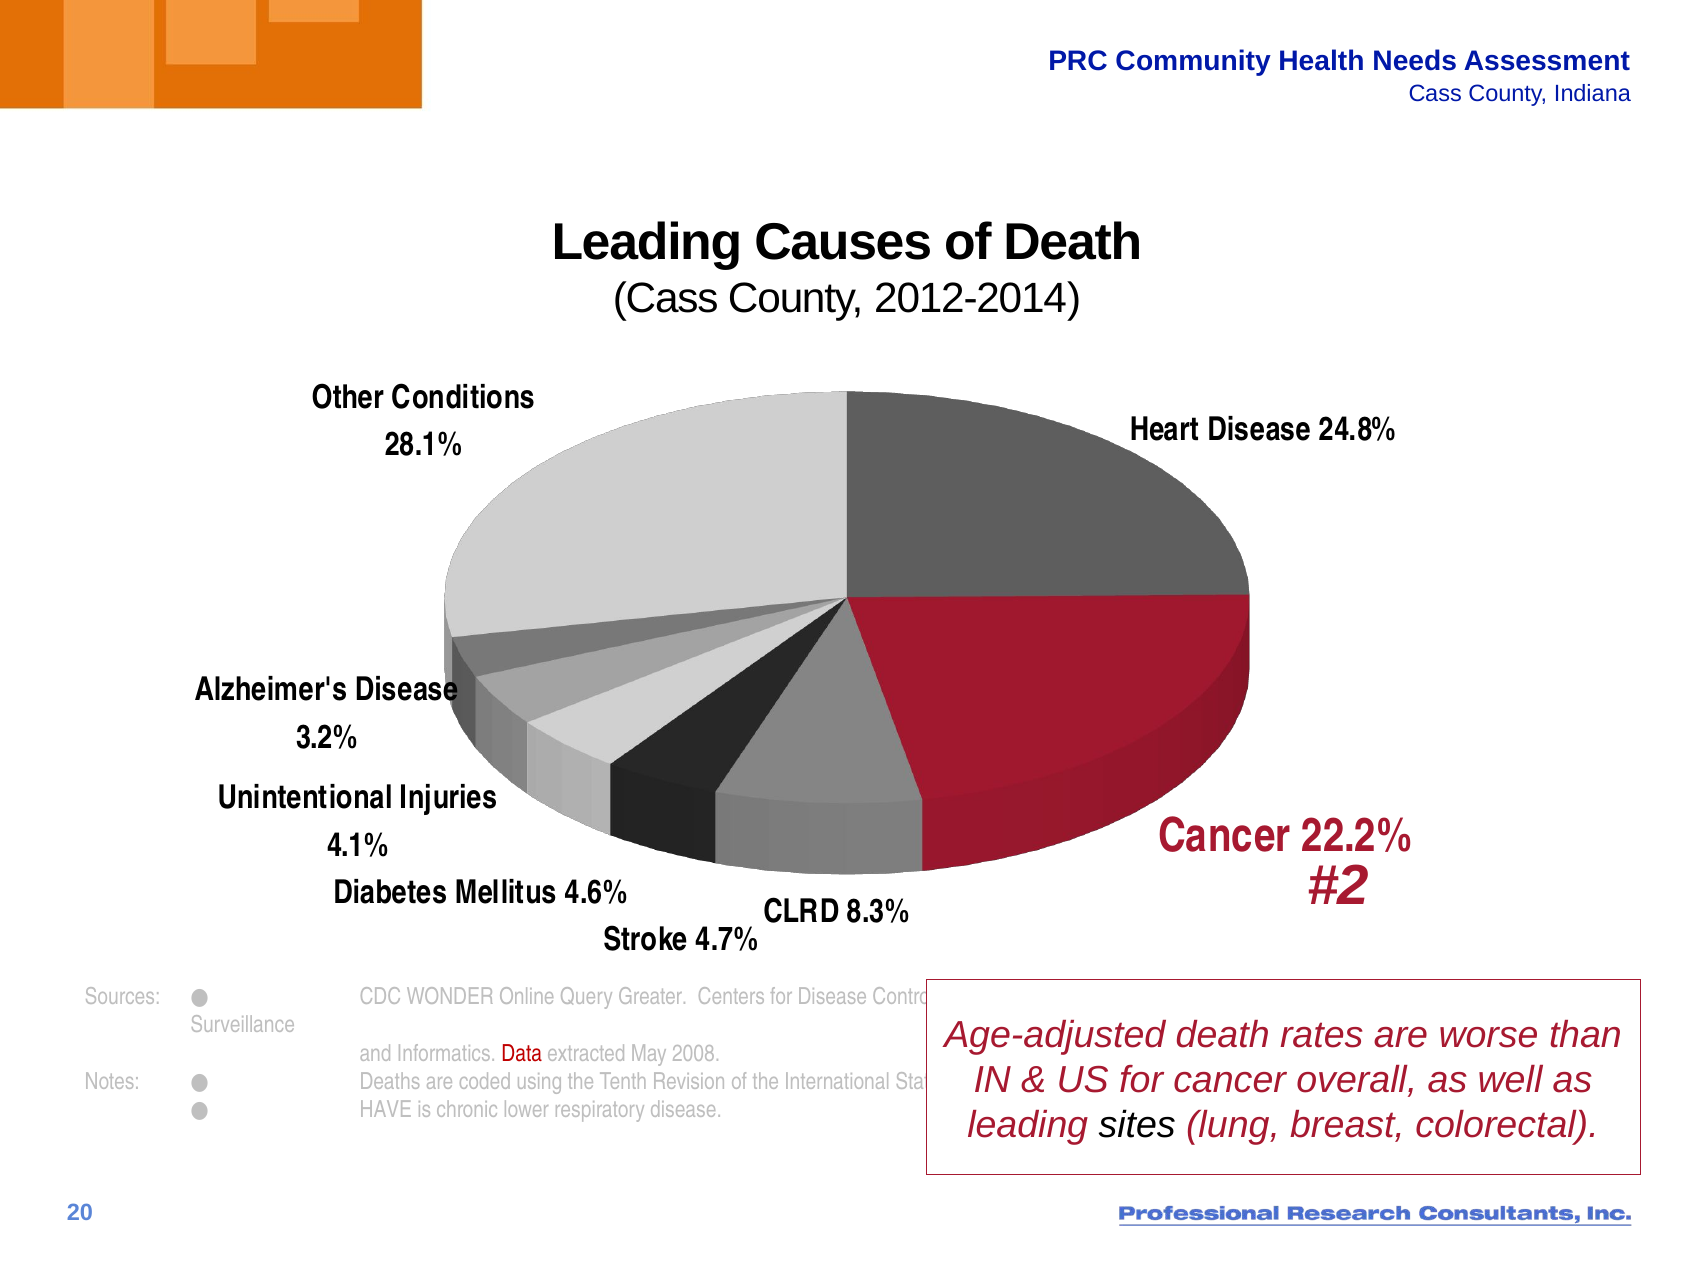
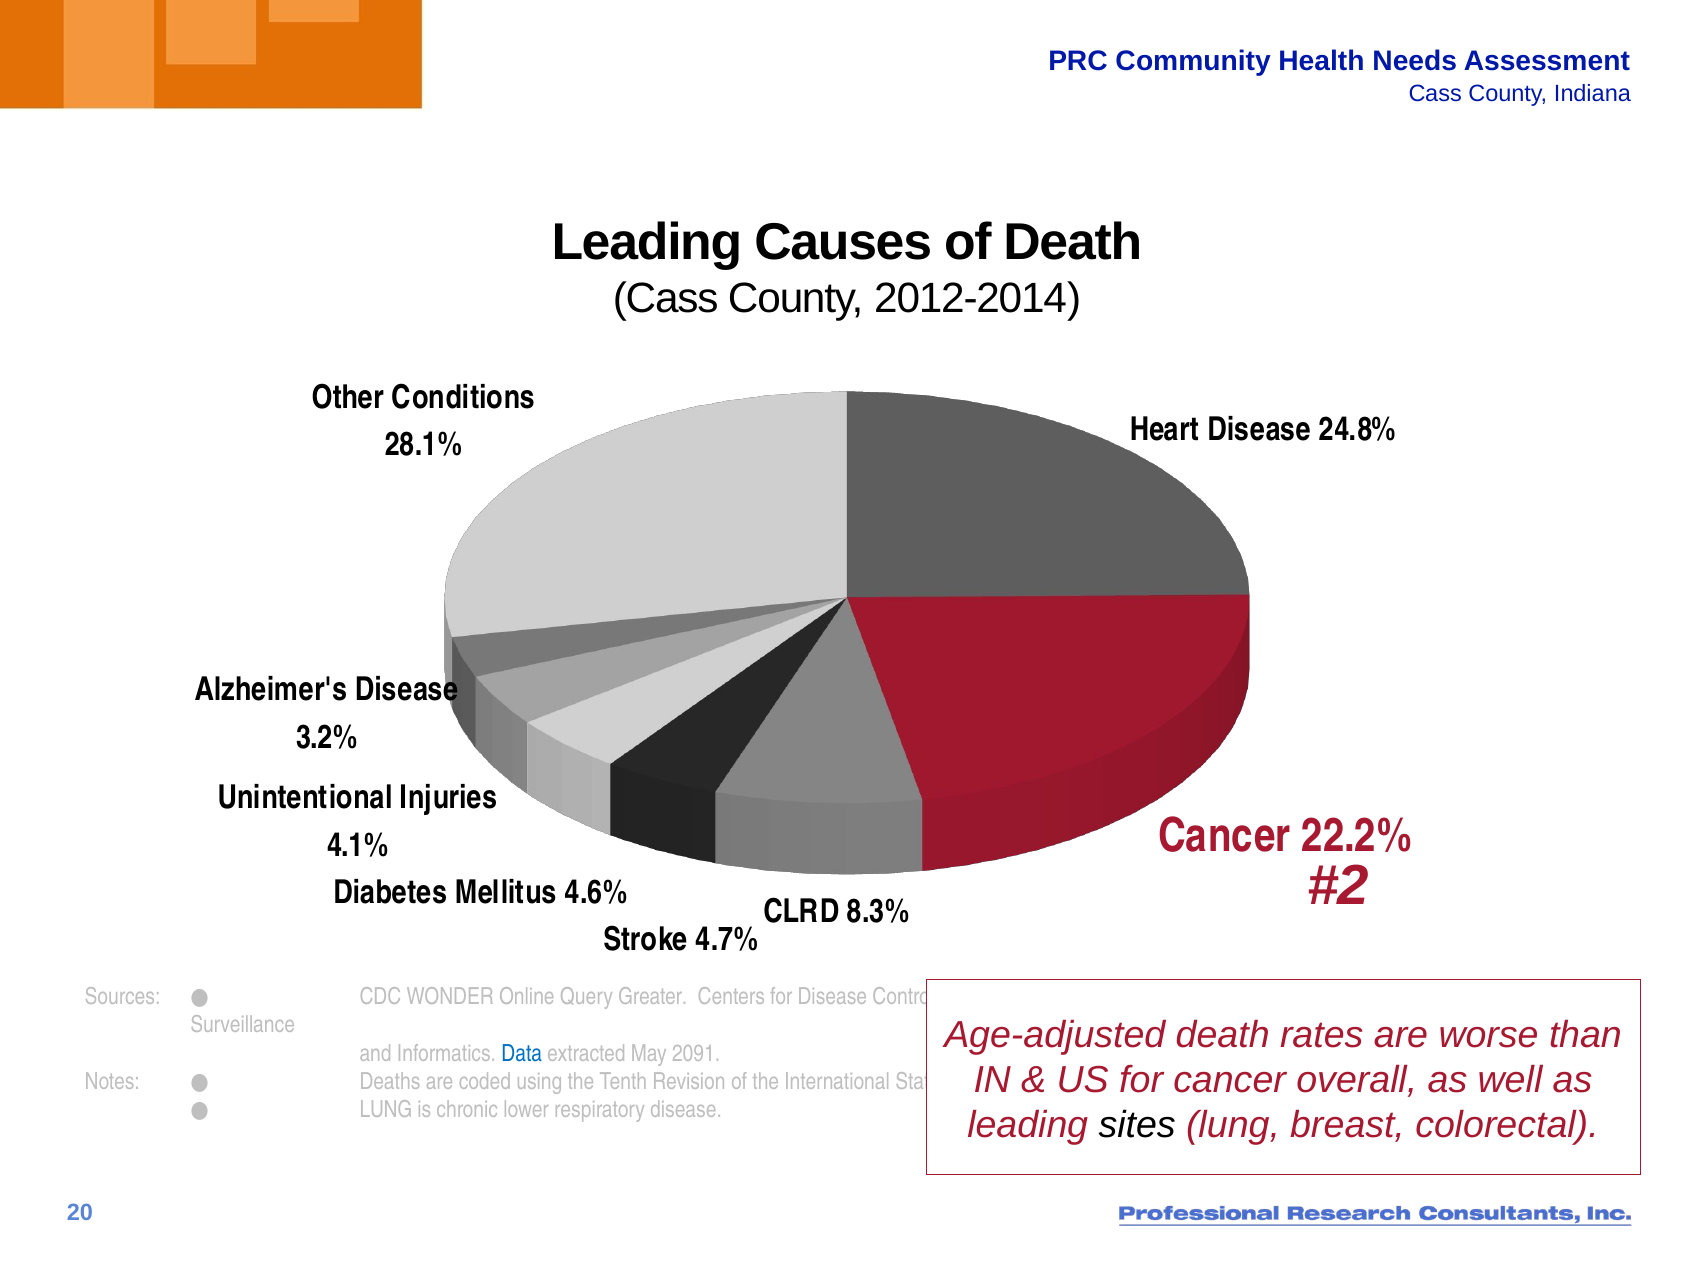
Data colour: red -> blue
2008: 2008 -> 2091
HAVE at (386, 1110): HAVE -> LUNG
